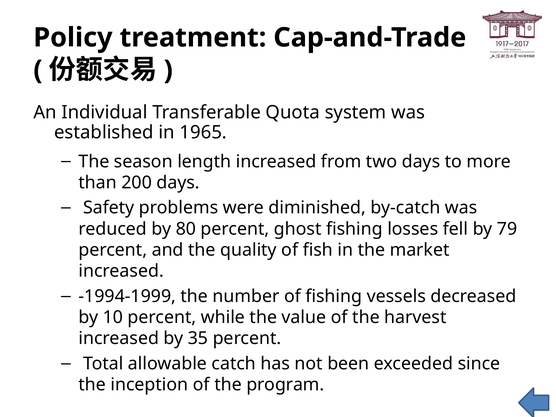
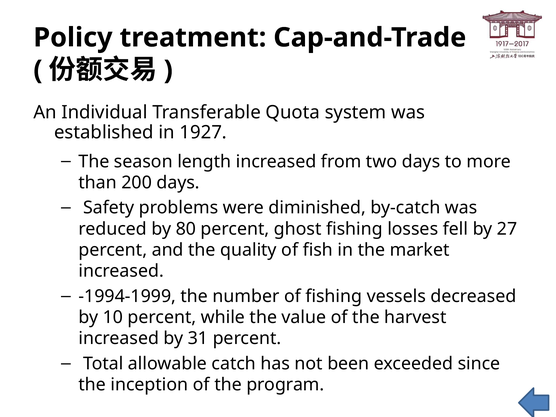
1965: 1965 -> 1927
79: 79 -> 27
35: 35 -> 31
